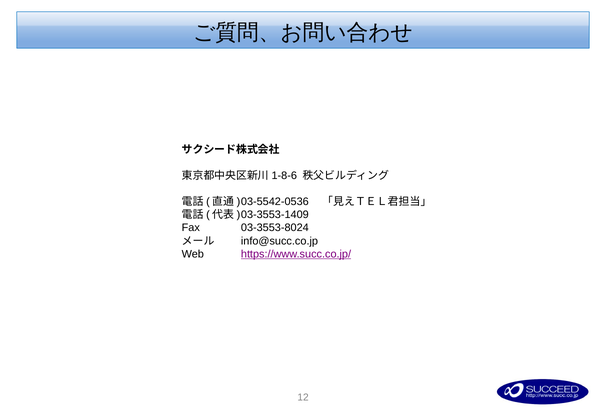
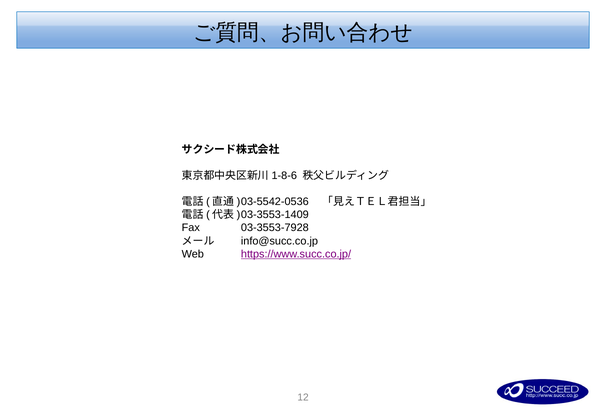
03-3553-8024: 03-3553-8024 -> 03-3553-7928
